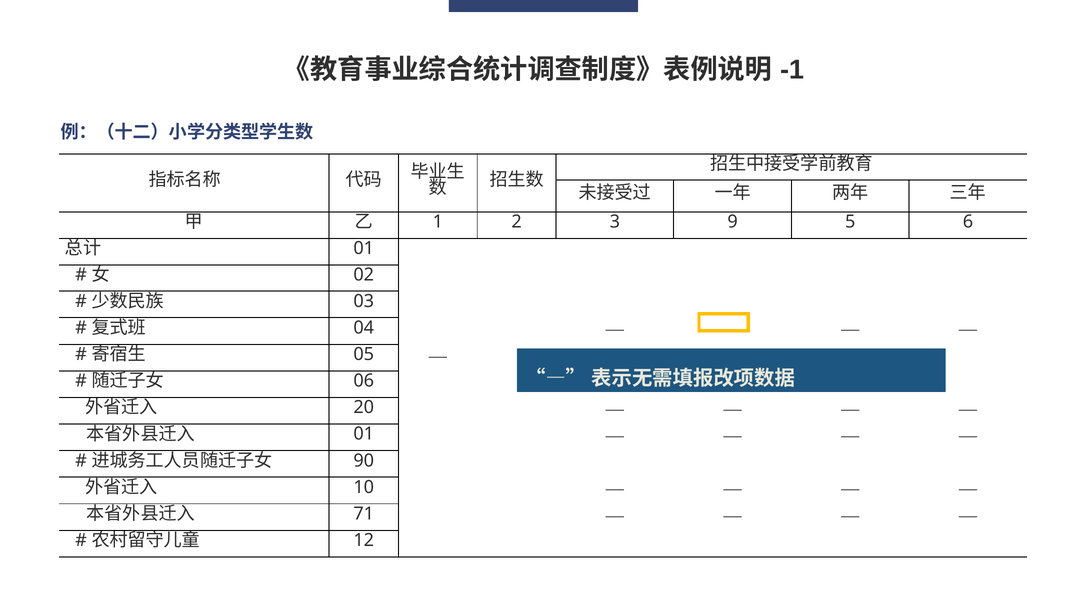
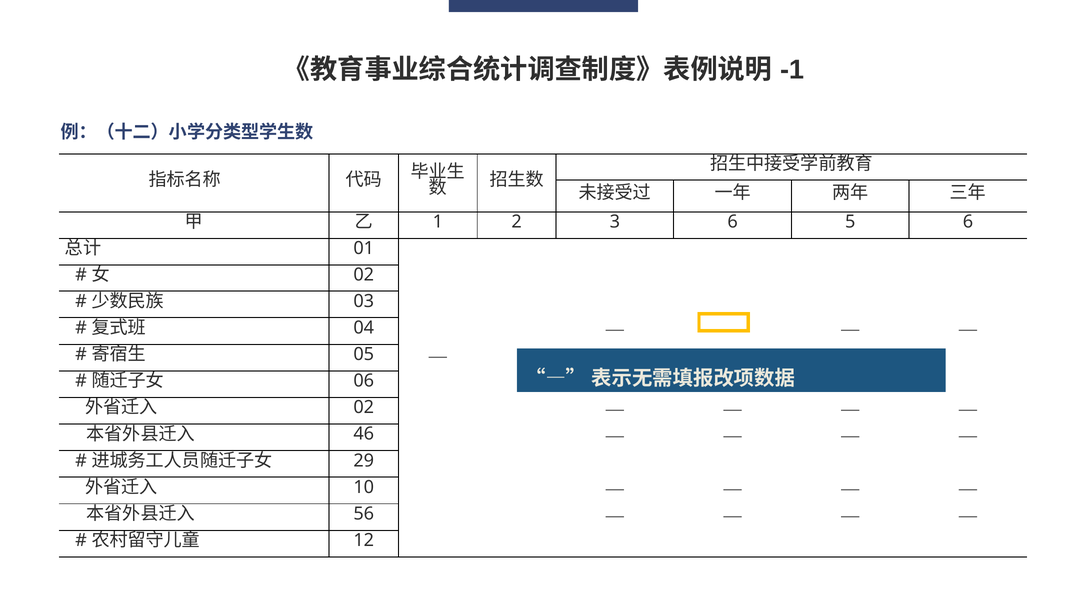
3 9: 9 -> 6
20 at (364, 407): 20 -> 02
01 at (364, 434): 01 -> 46
90: 90 -> 29
71: 71 -> 56
